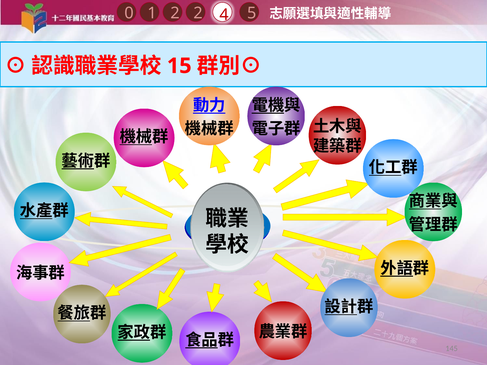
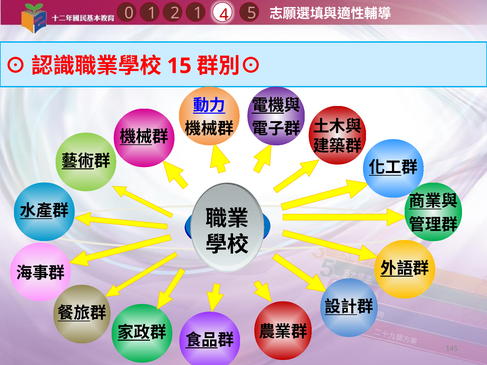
1 2: 2 -> 1
